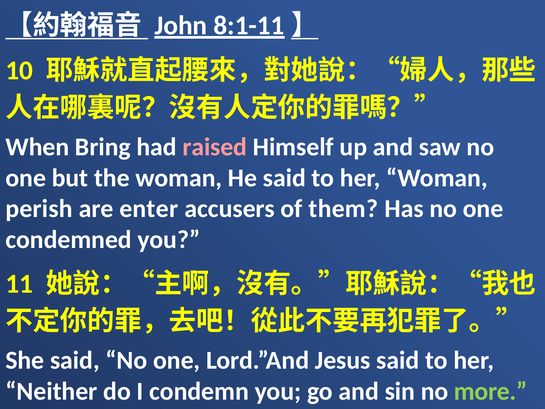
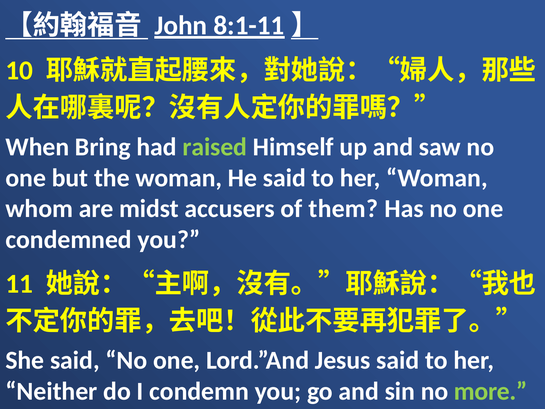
raised colour: pink -> light green
perish: perish -> whom
enter: enter -> midst
